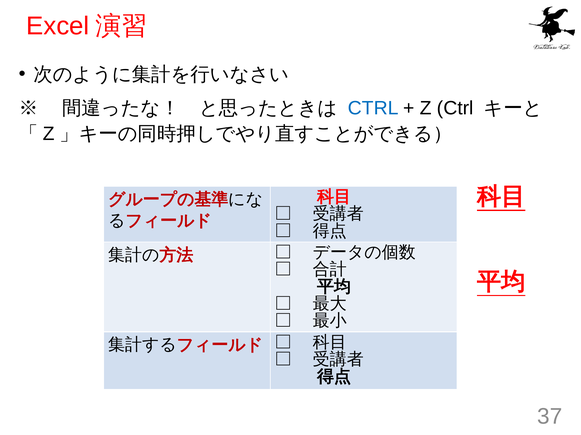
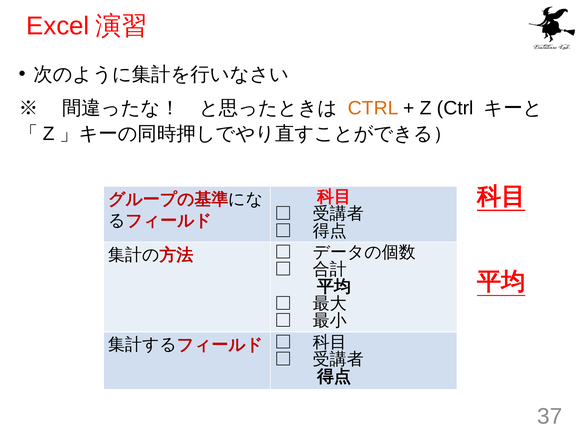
CTRL at (373, 108) colour: blue -> orange
